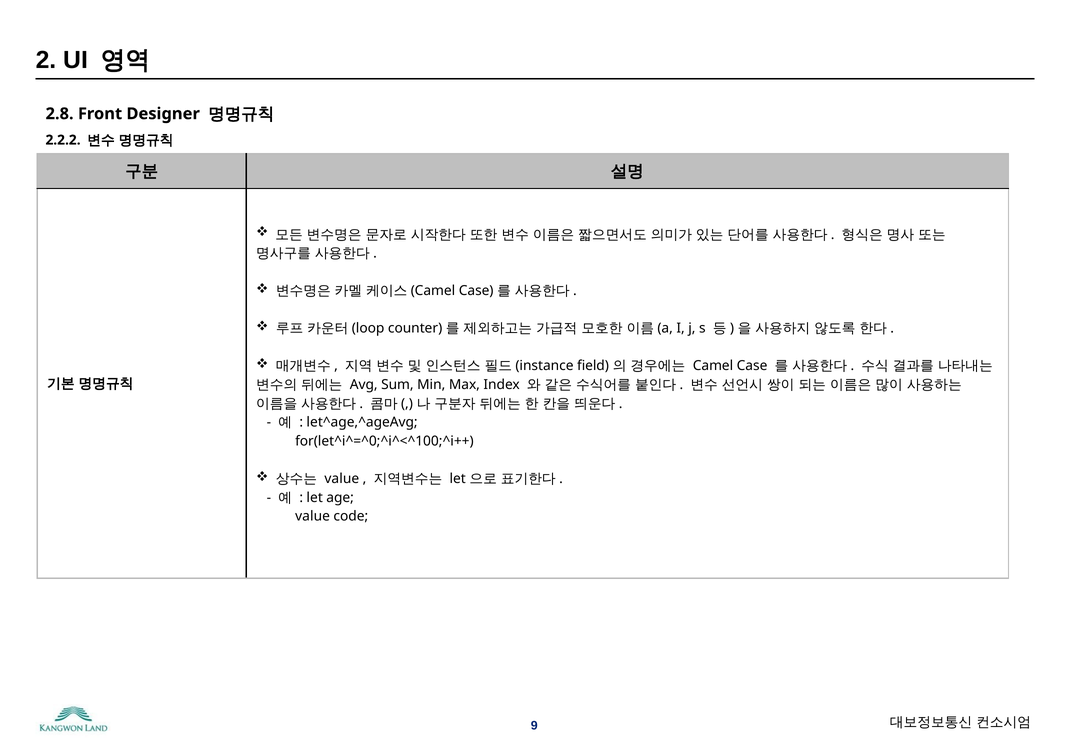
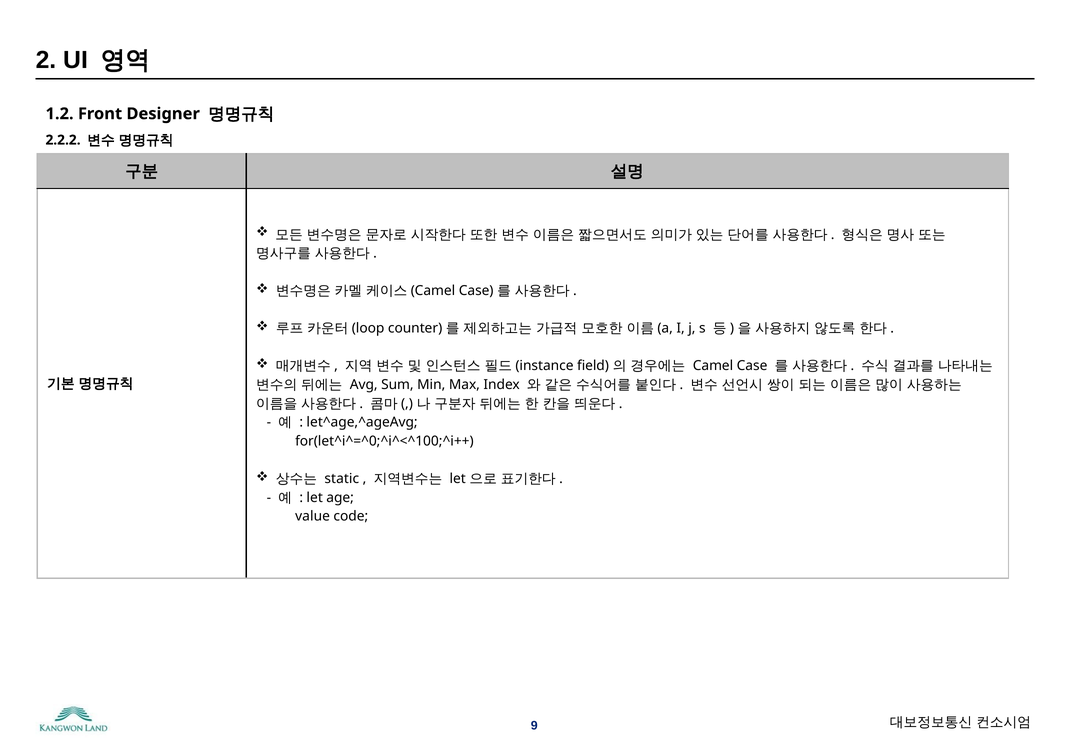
2.8: 2.8 -> 1.2
value at (342, 479): value -> static
